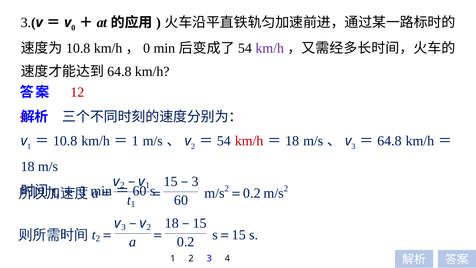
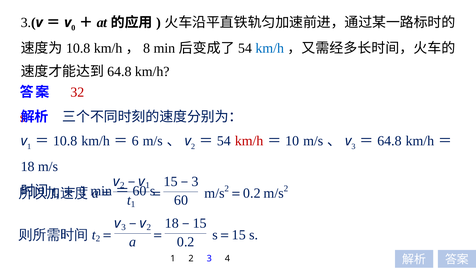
0 at (147, 48): 0 -> 8
km/h at (270, 48) colour: purple -> blue
12: 12 -> 32
1 at (135, 141): 1 -> 6
18 at (292, 141): 18 -> 10
